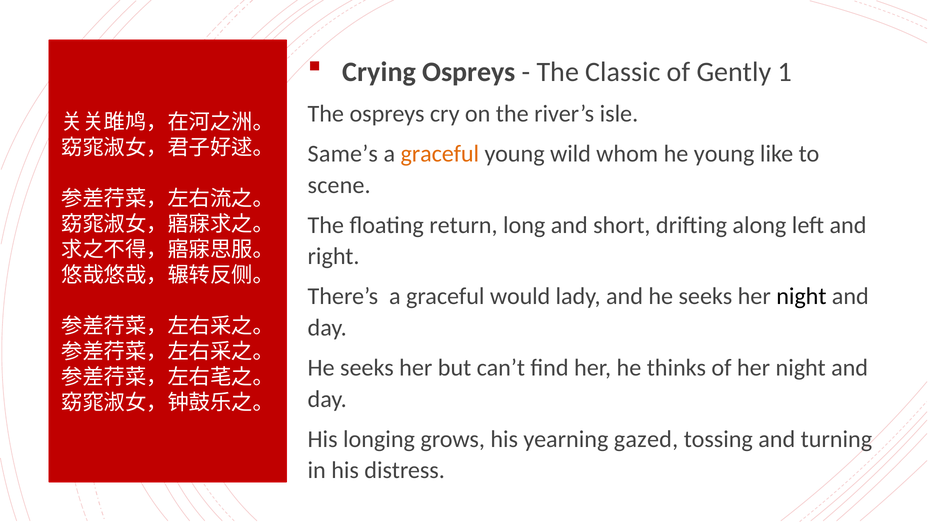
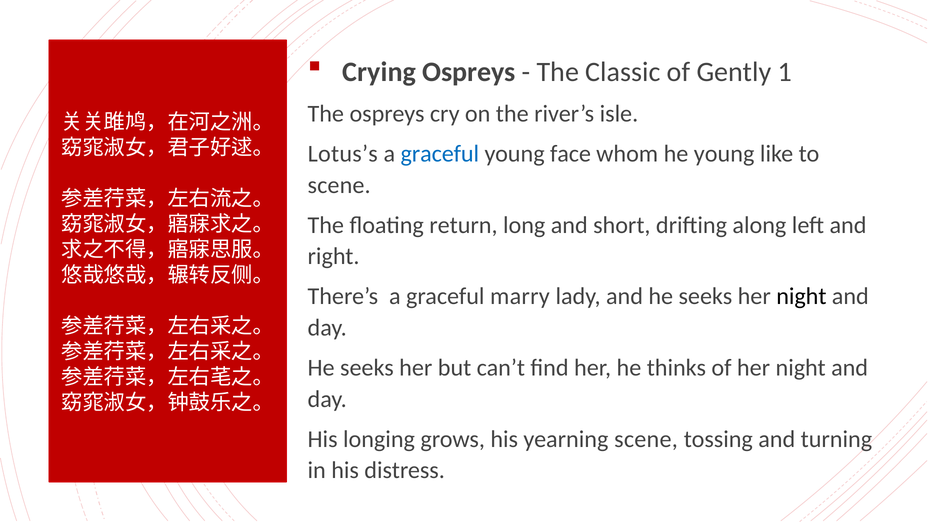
Same’s: Same’s -> Lotus’s
graceful at (440, 154) colour: orange -> blue
wild: wild -> face
would: would -> marry
yearning gazed: gazed -> scene
